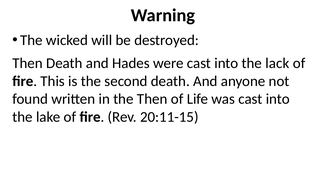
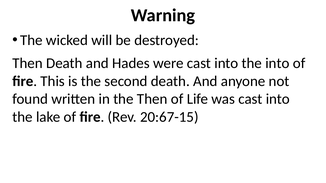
the lack: lack -> into
20:11-15: 20:11-15 -> 20:67-15
